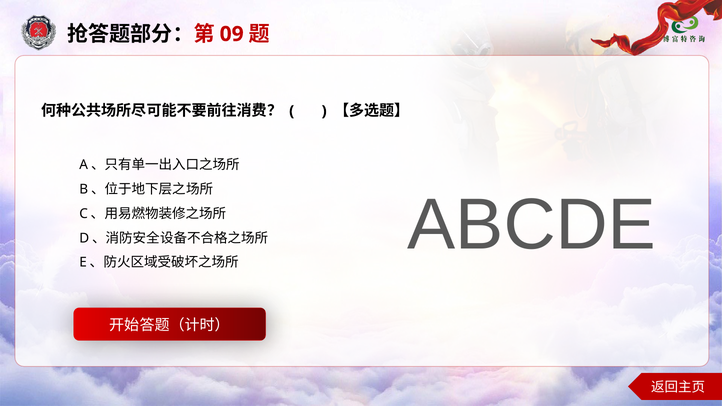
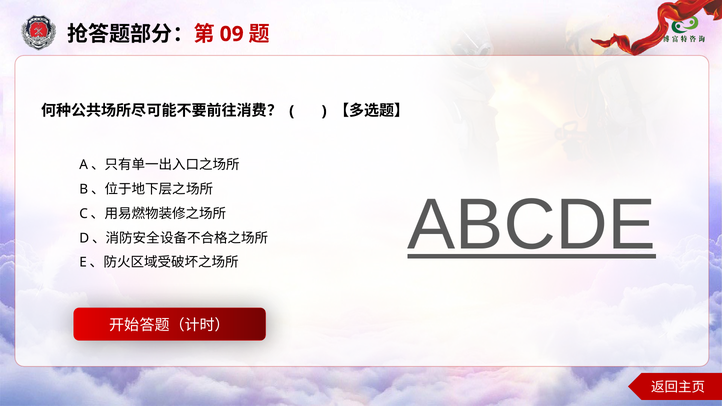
ABCDE underline: none -> present
